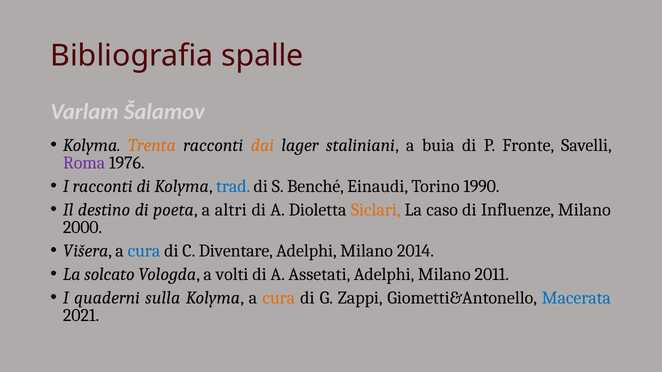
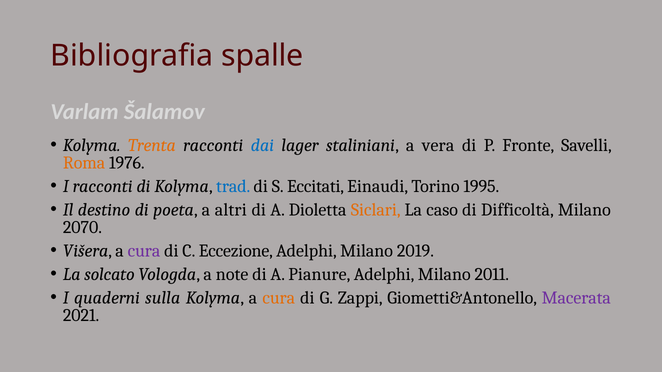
dai colour: orange -> blue
buia: buia -> vera
Roma colour: purple -> orange
Benché: Benché -> Eccitati
1990: 1990 -> 1995
Influenze: Influenze -> Difficoltà
2000: 2000 -> 2070
cura at (144, 251) colour: blue -> purple
Diventare: Diventare -> Eccezione
2014: 2014 -> 2019
volti: volti -> note
Assetati: Assetati -> Pianure
Macerata colour: blue -> purple
